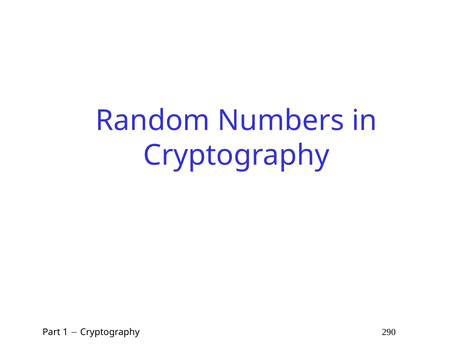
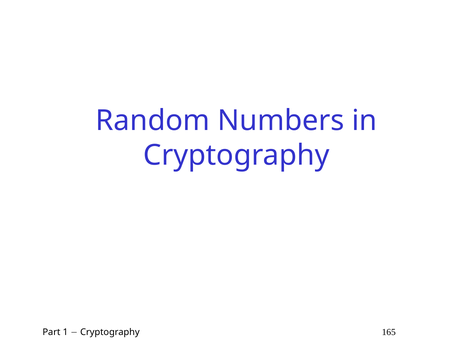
290: 290 -> 165
